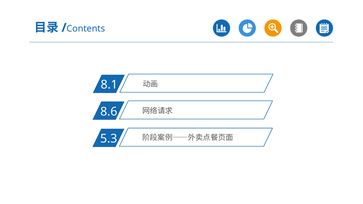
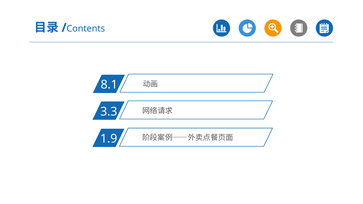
8.6: 8.6 -> 3.3
5.3: 5.3 -> 1.9
